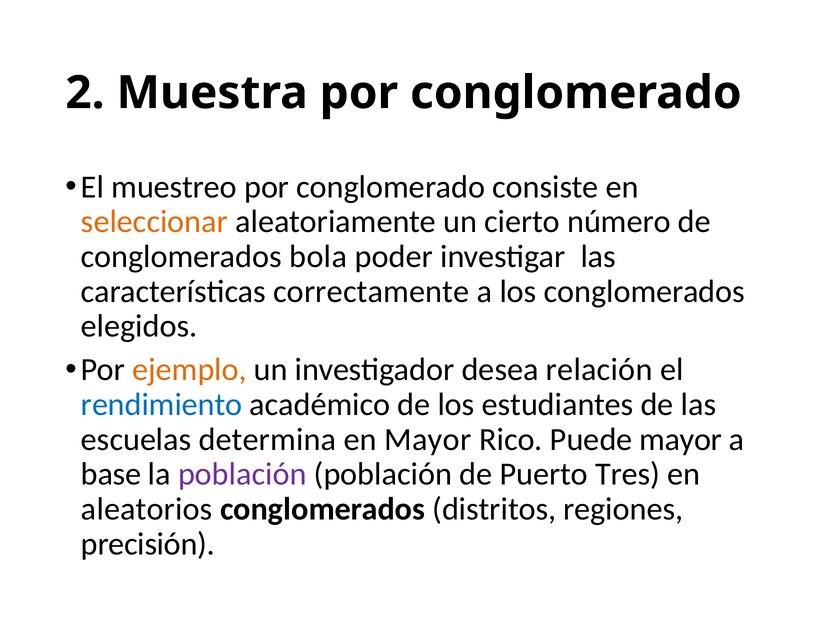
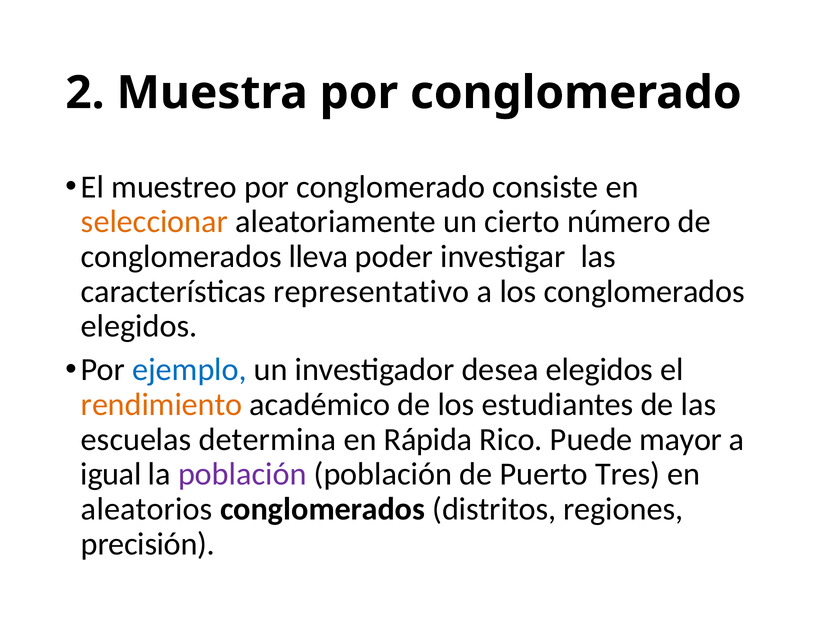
bola: bola -> lleva
correctamente: correctamente -> representativo
ejemplo colour: orange -> blue
desea relación: relación -> elegidos
rendimiento colour: blue -> orange
en Mayor: Mayor -> Rápida
base: base -> igual
